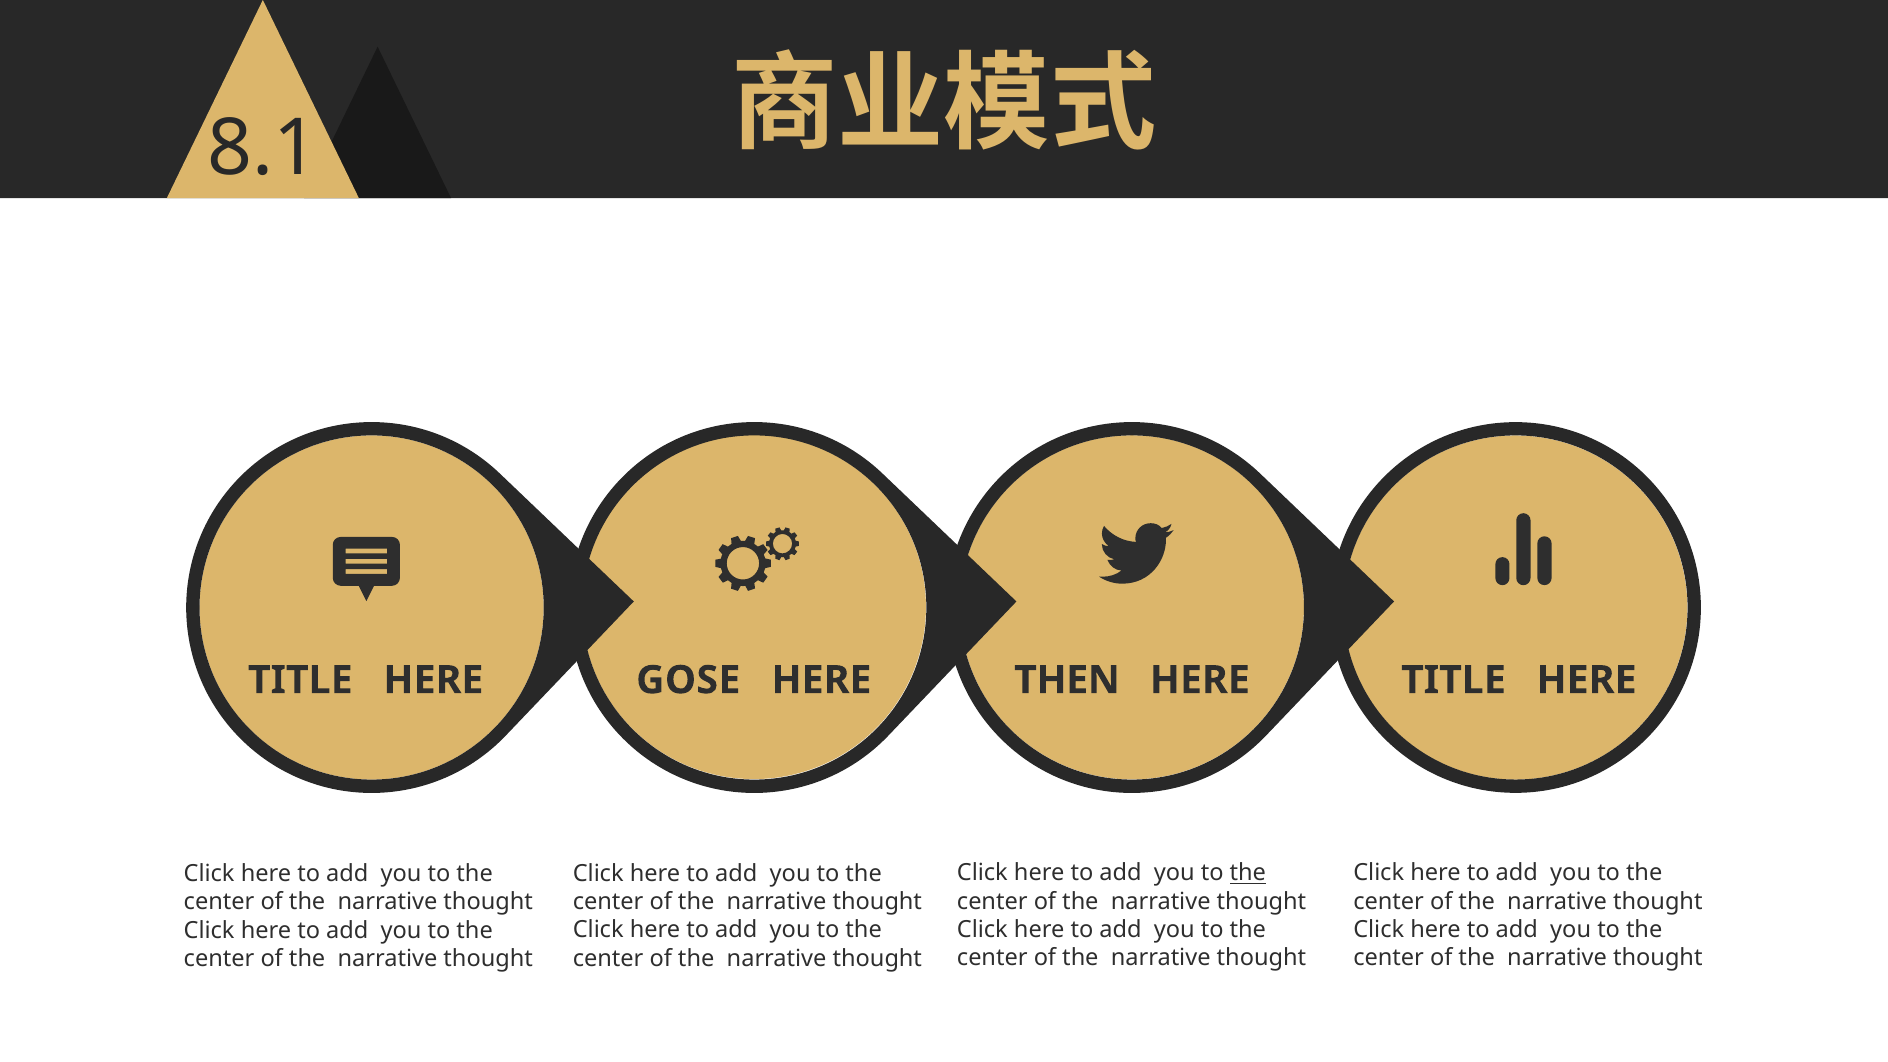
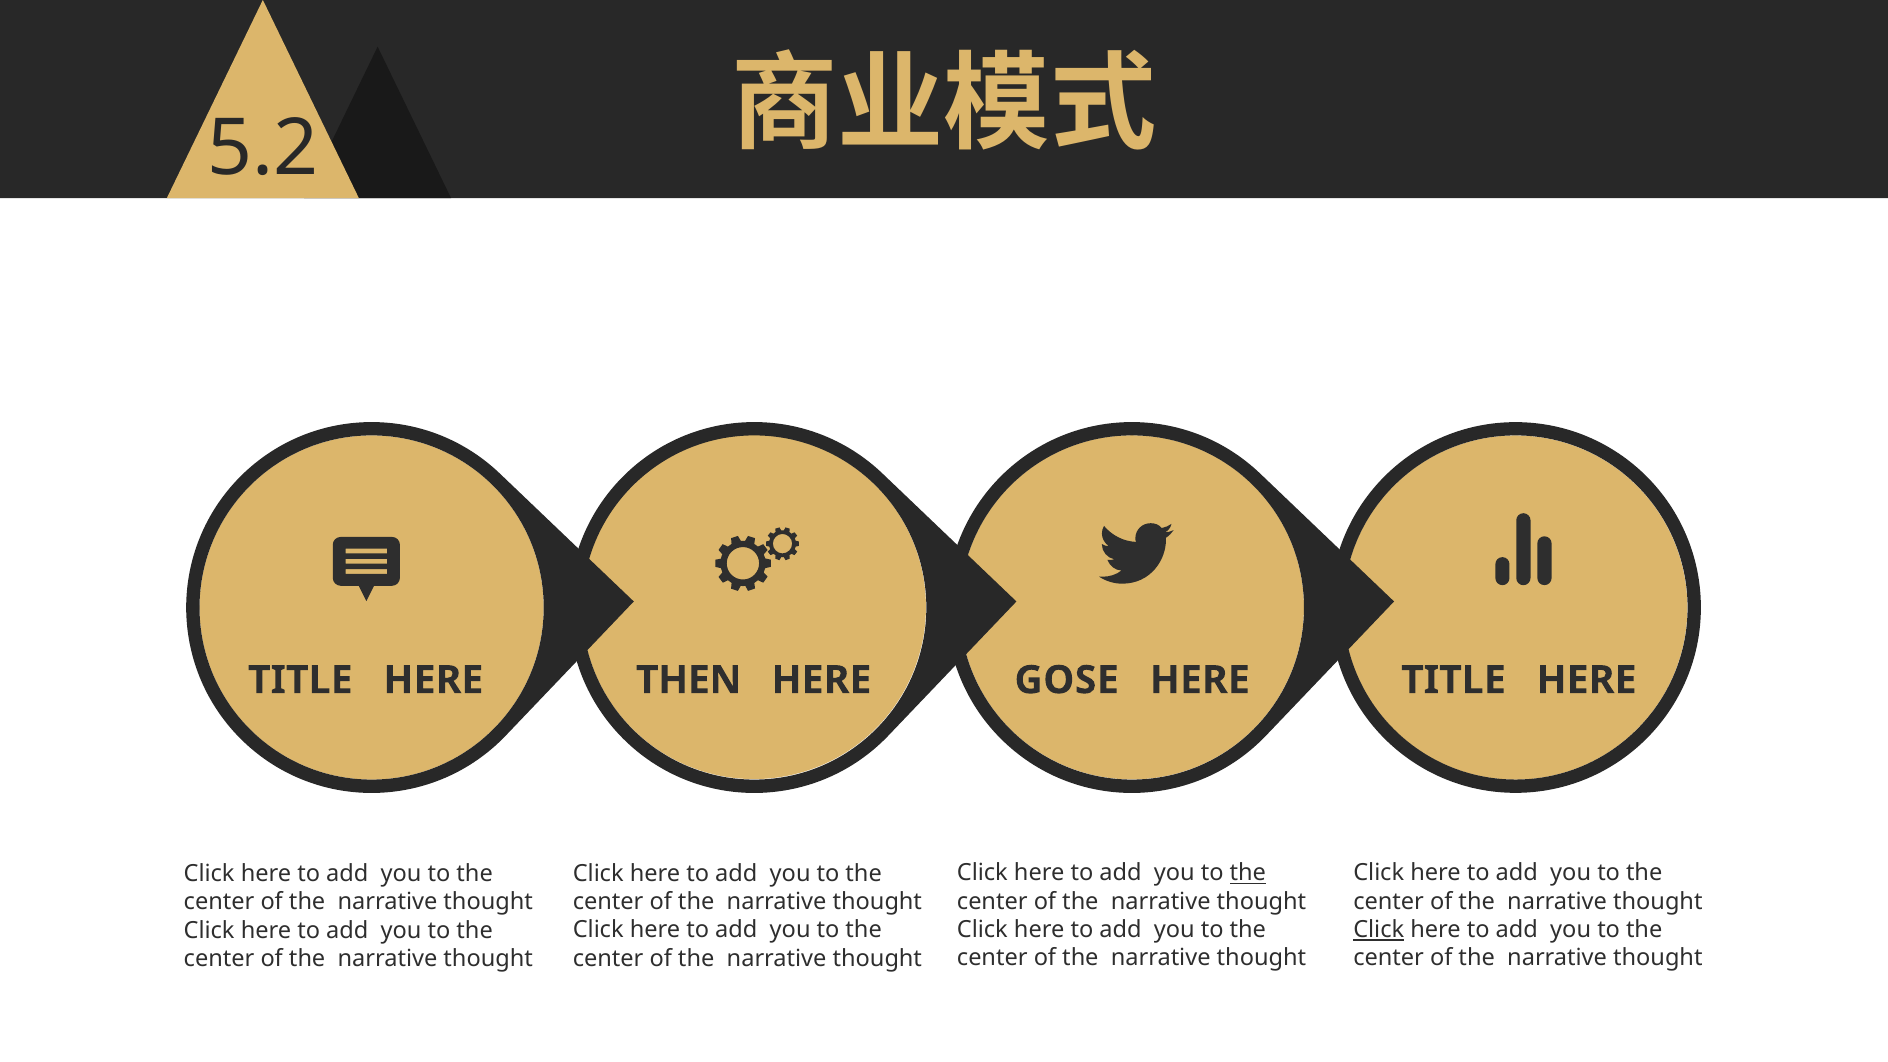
8.1: 8.1 -> 5.2
GOSE: GOSE -> THEN
THEN: THEN -> GOSE
Click at (1379, 930) underline: none -> present
